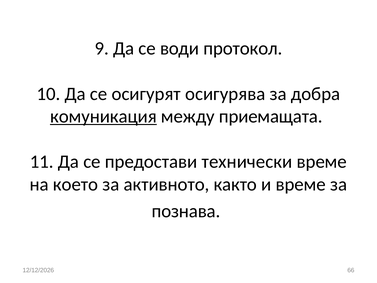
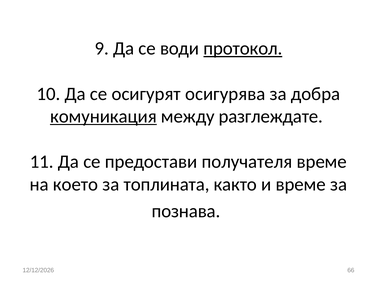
протокол underline: none -> present
приемащата: приемащата -> разглеждате
технически: технически -> получателя
активното: активното -> топлината
